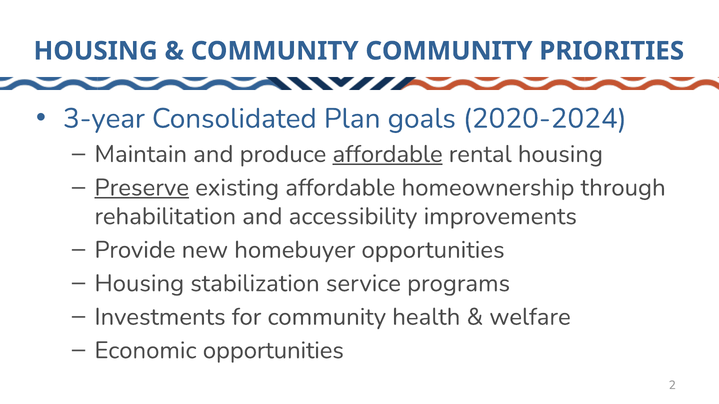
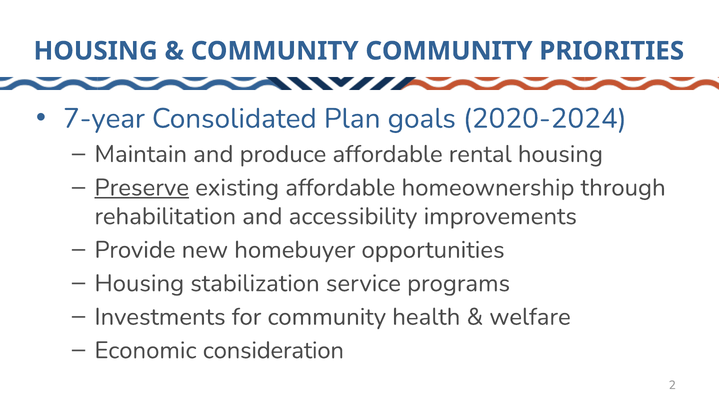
3-year: 3-year -> 7-year
affordable at (388, 154) underline: present -> none
Economic opportunities: opportunities -> consideration
